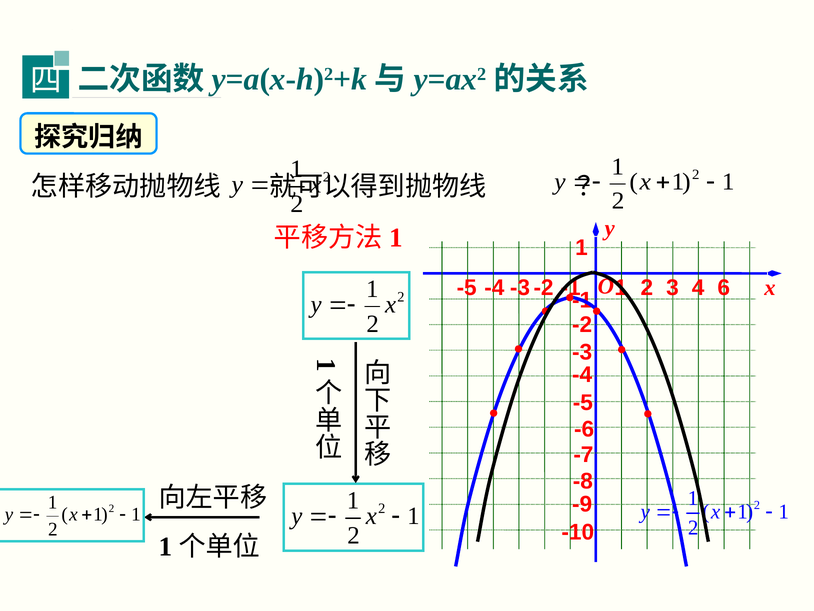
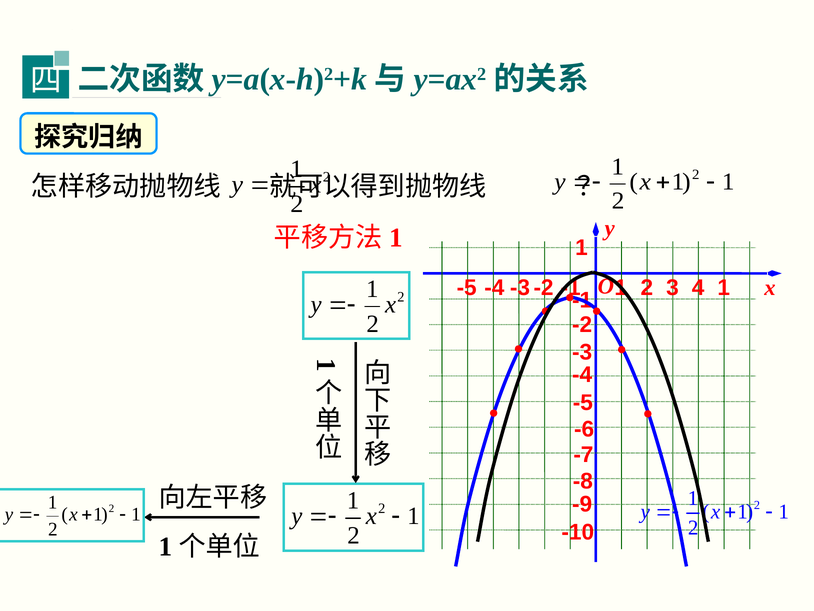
6 at (724, 288): 6 -> 1
